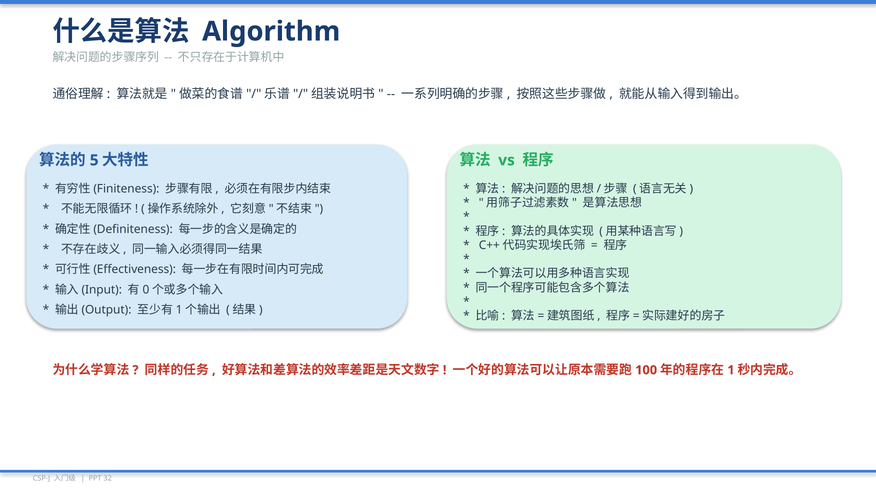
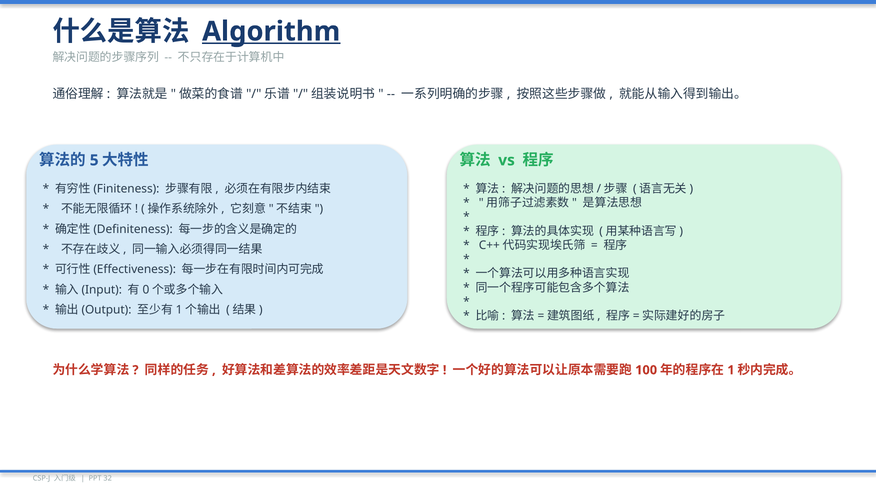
Algorithm underline: none -> present
